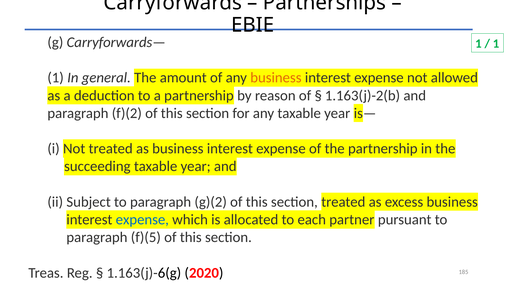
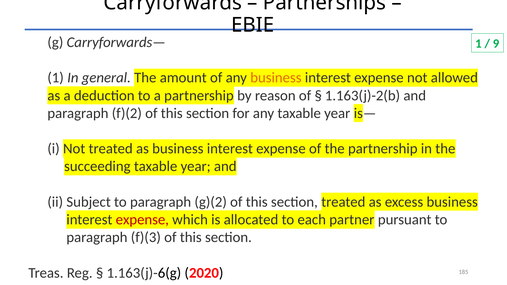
1 at (496, 44): 1 -> 9
expense at (142, 220) colour: blue -> red
f)(5: f)(5 -> f)(3
